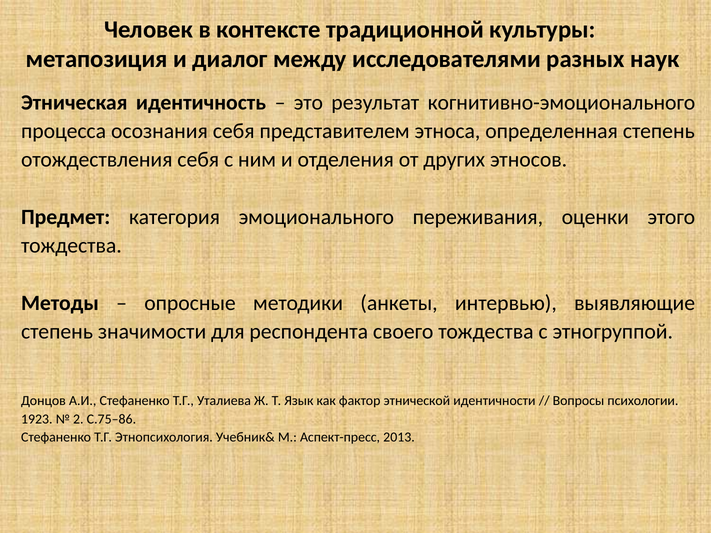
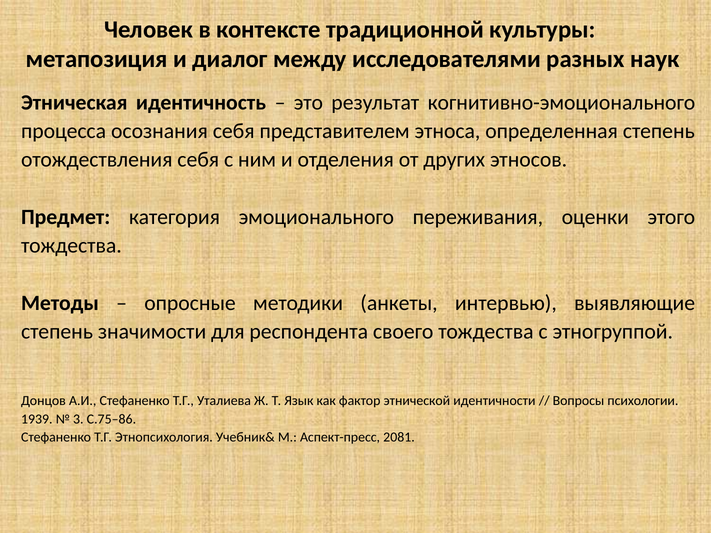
1923: 1923 -> 1939
2: 2 -> 3
2013: 2013 -> 2081
